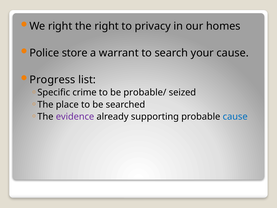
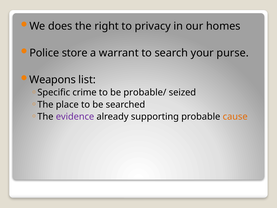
We right: right -> does
your cause: cause -> purse
Progress: Progress -> Weapons
cause at (235, 116) colour: blue -> orange
